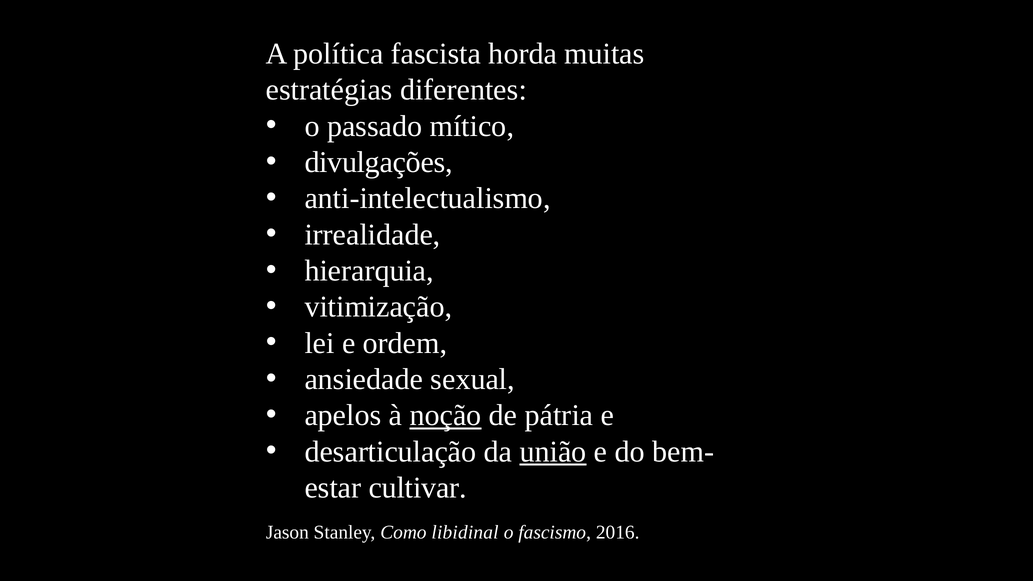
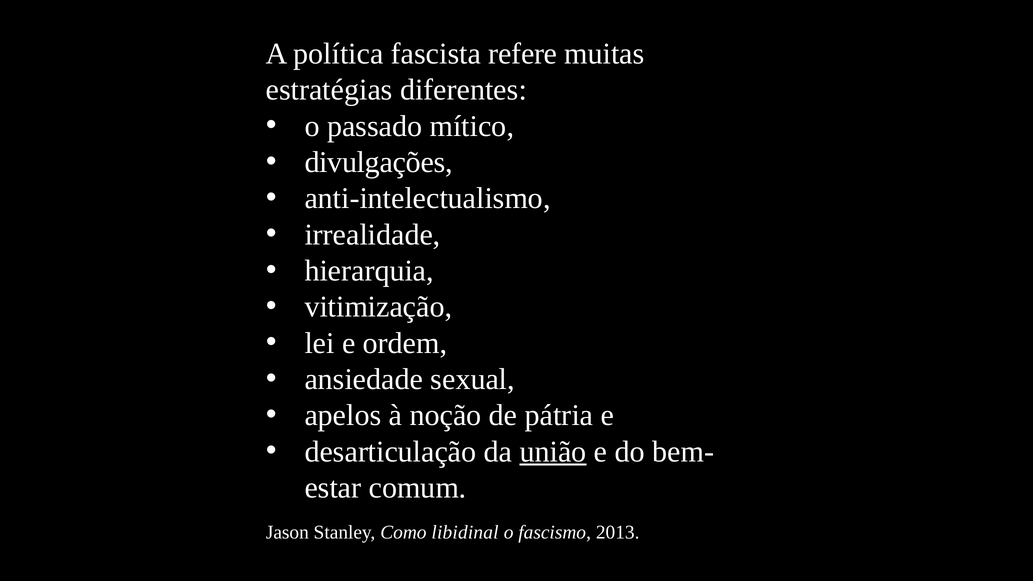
horda: horda -> refere
noção underline: present -> none
cultivar: cultivar -> comum
2016: 2016 -> 2013
